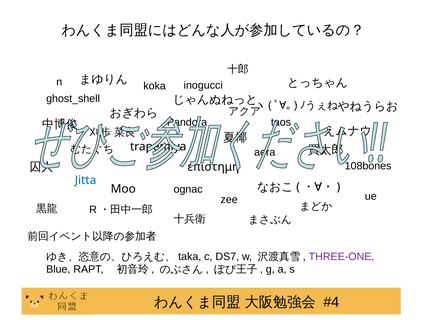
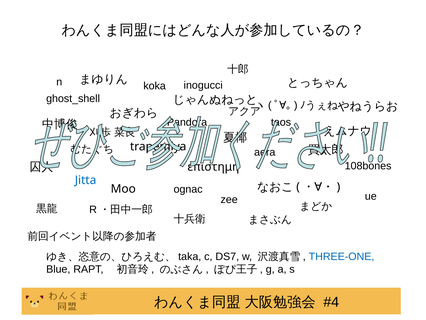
THREE-ONE colour: purple -> blue
